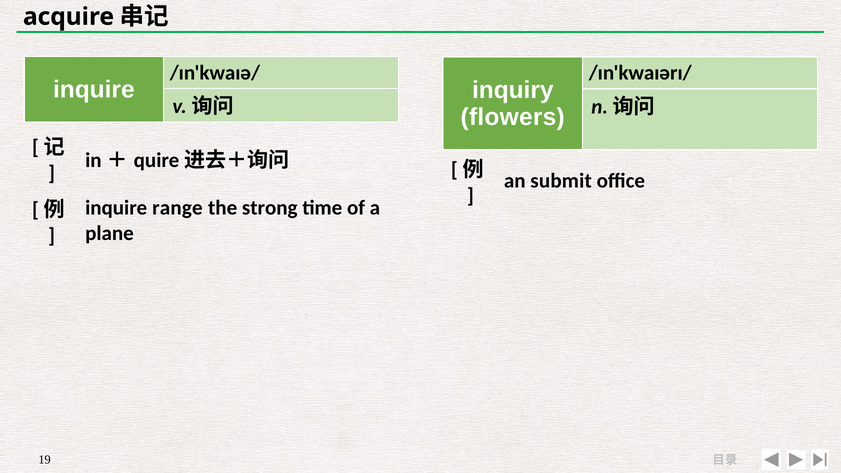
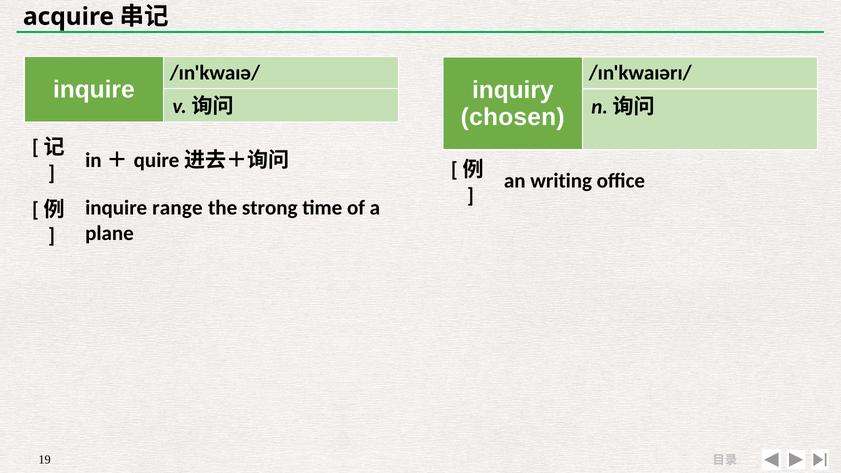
flowers: flowers -> chosen
submit: submit -> writing
